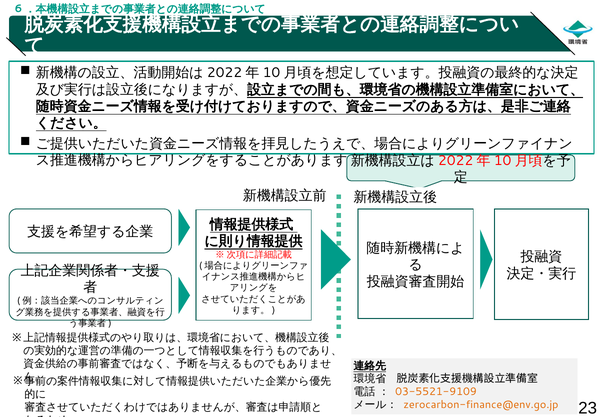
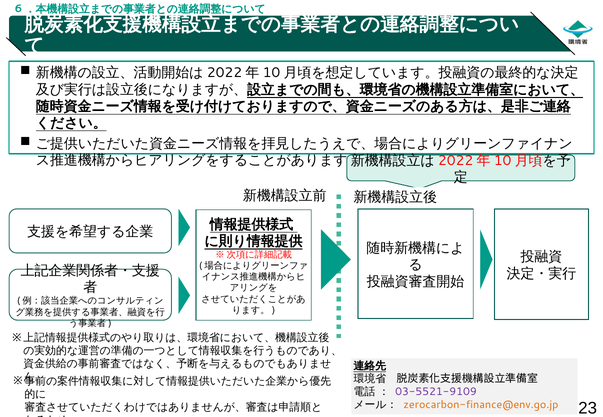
03-5521-9109 colour: orange -> purple
